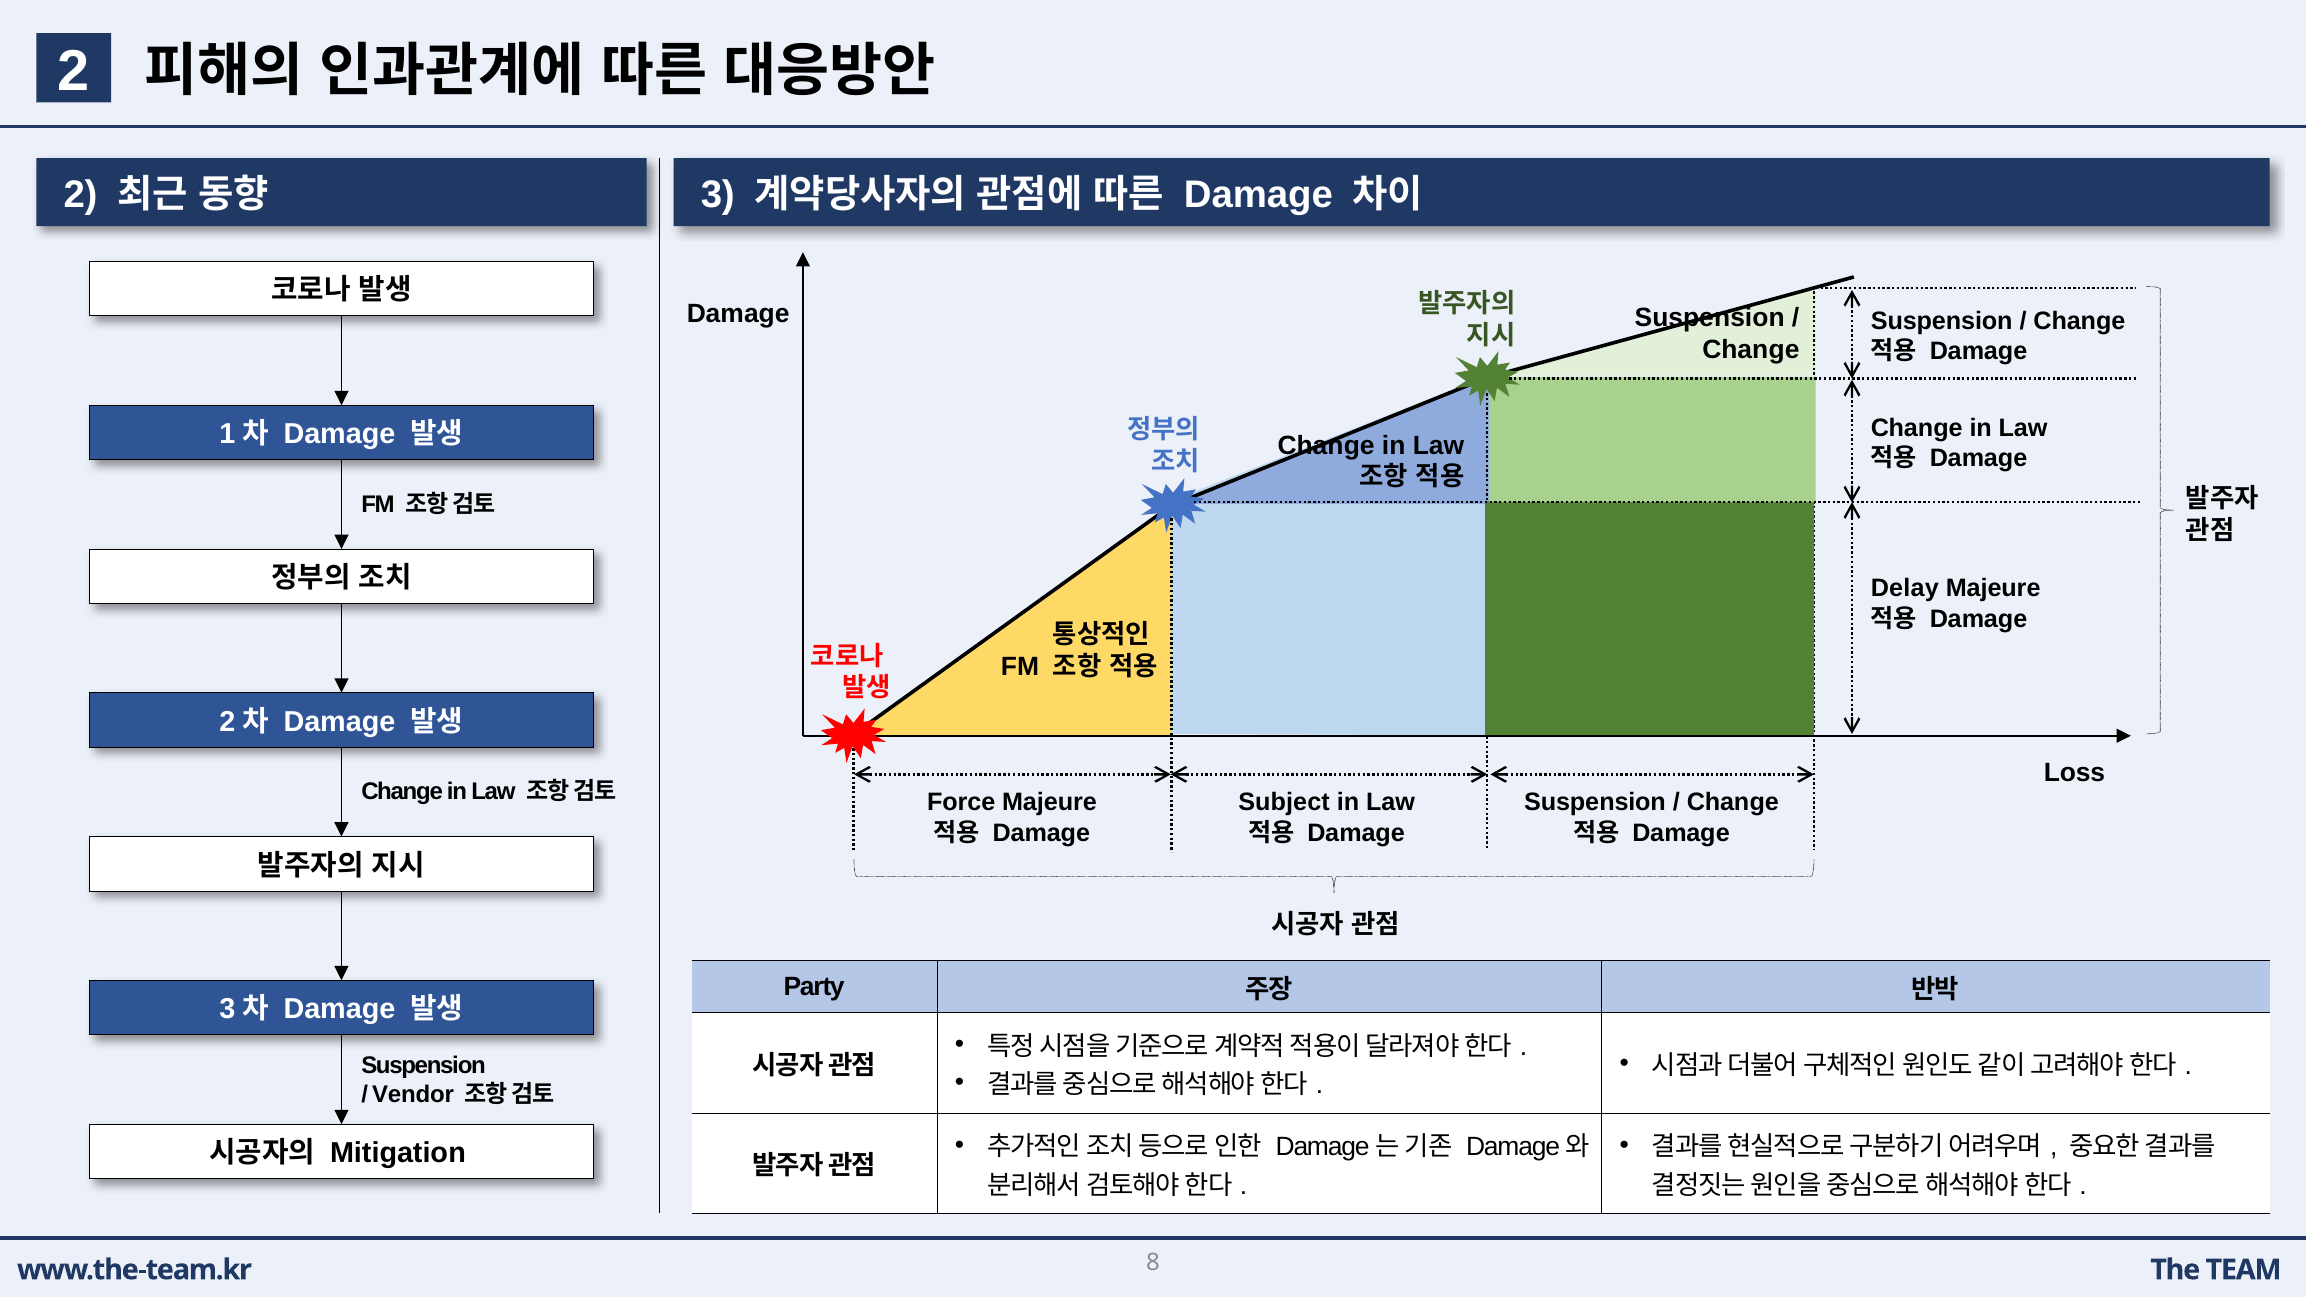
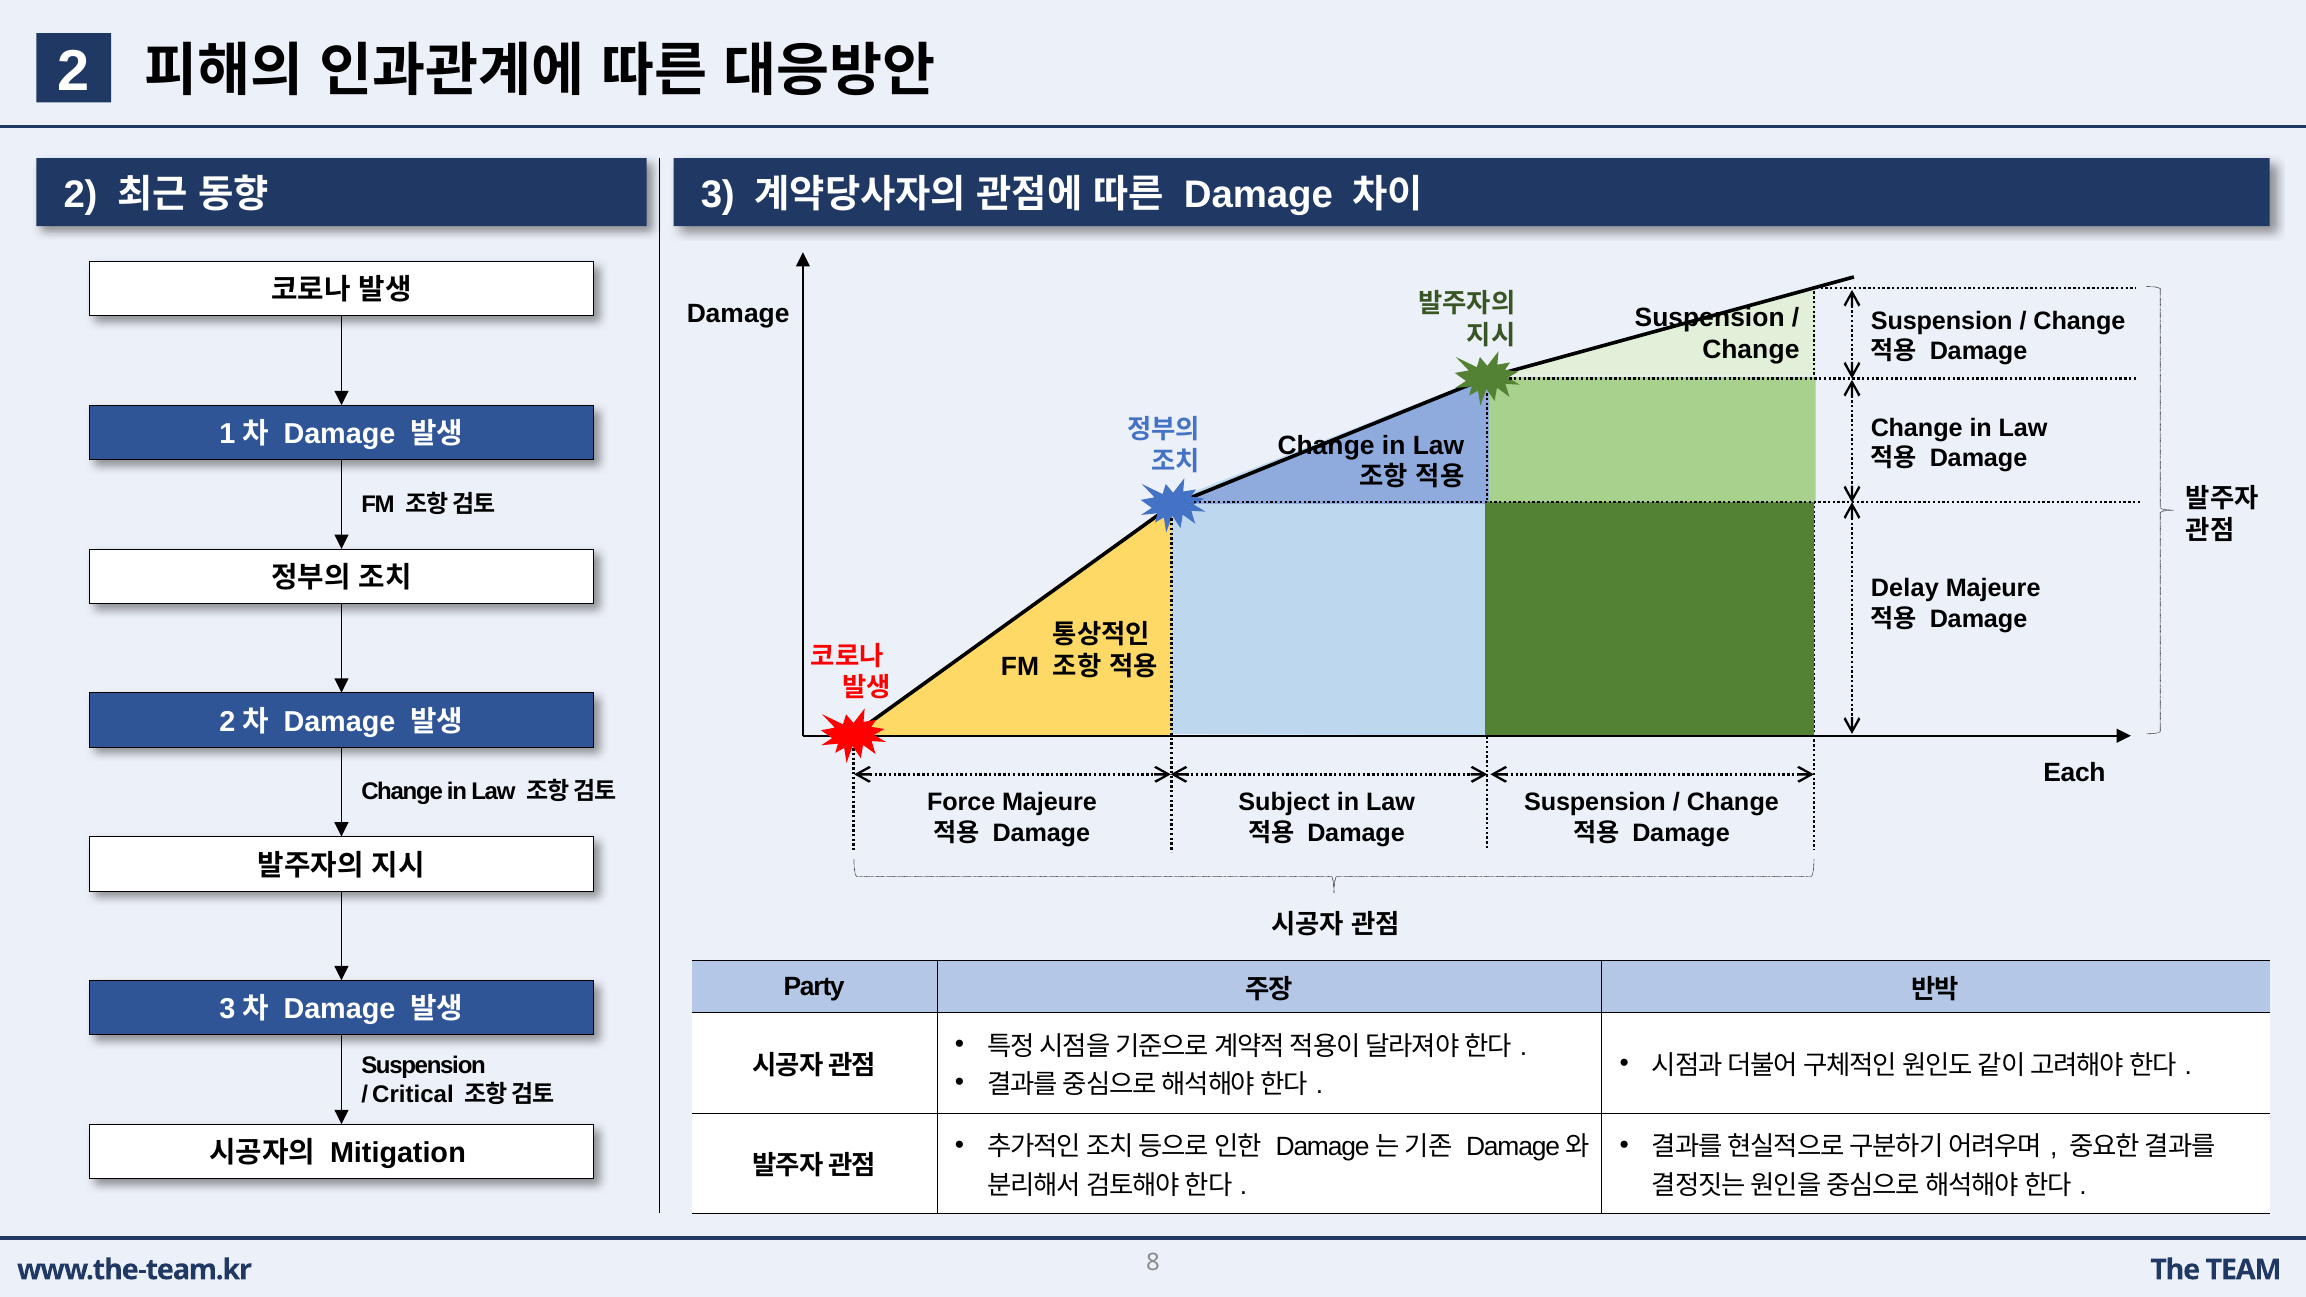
Loss: Loss -> Each
Vendor: Vendor -> Critical
